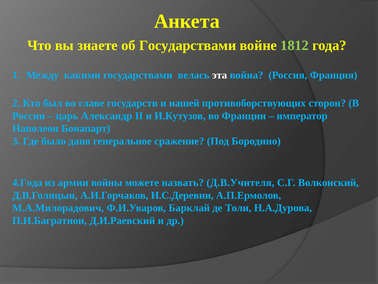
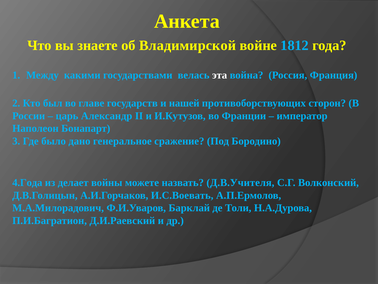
об Государствами: Государствами -> Владимирской
1812 colour: light green -> light blue
армии: армии -> делает
И.С.Деревни: И.С.Деревни -> И.С.Воевать
